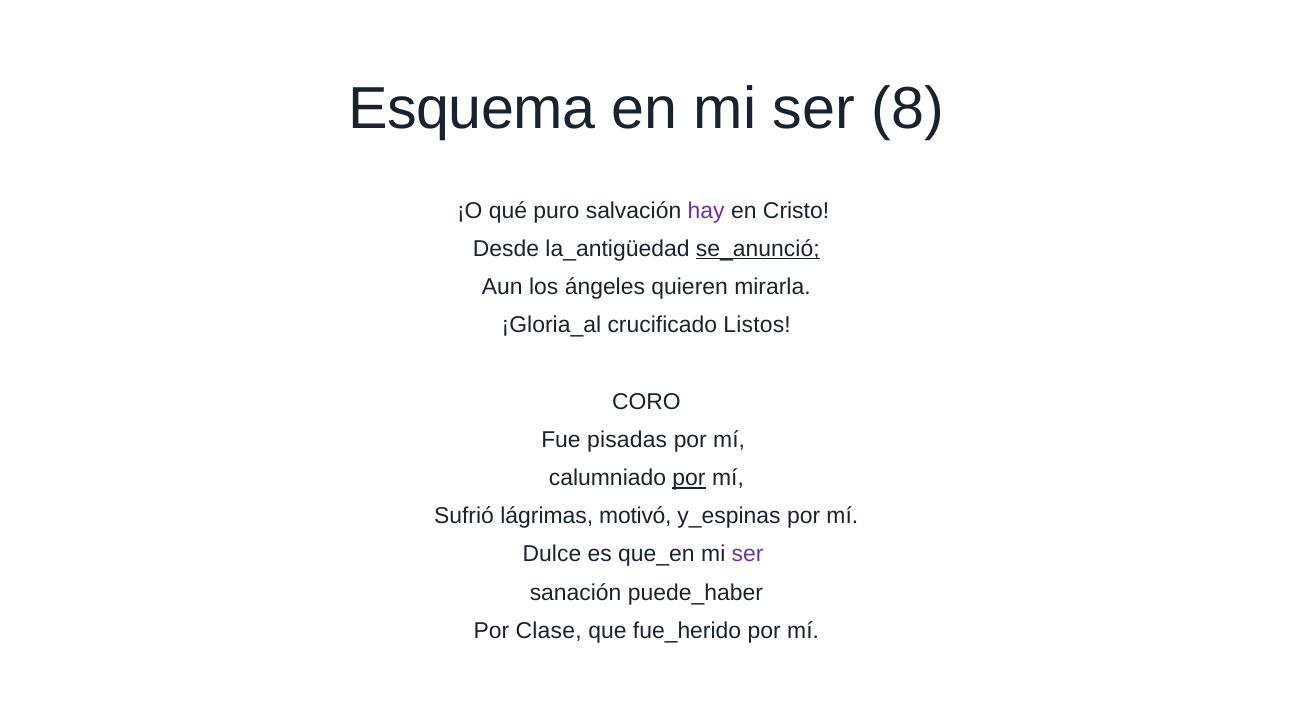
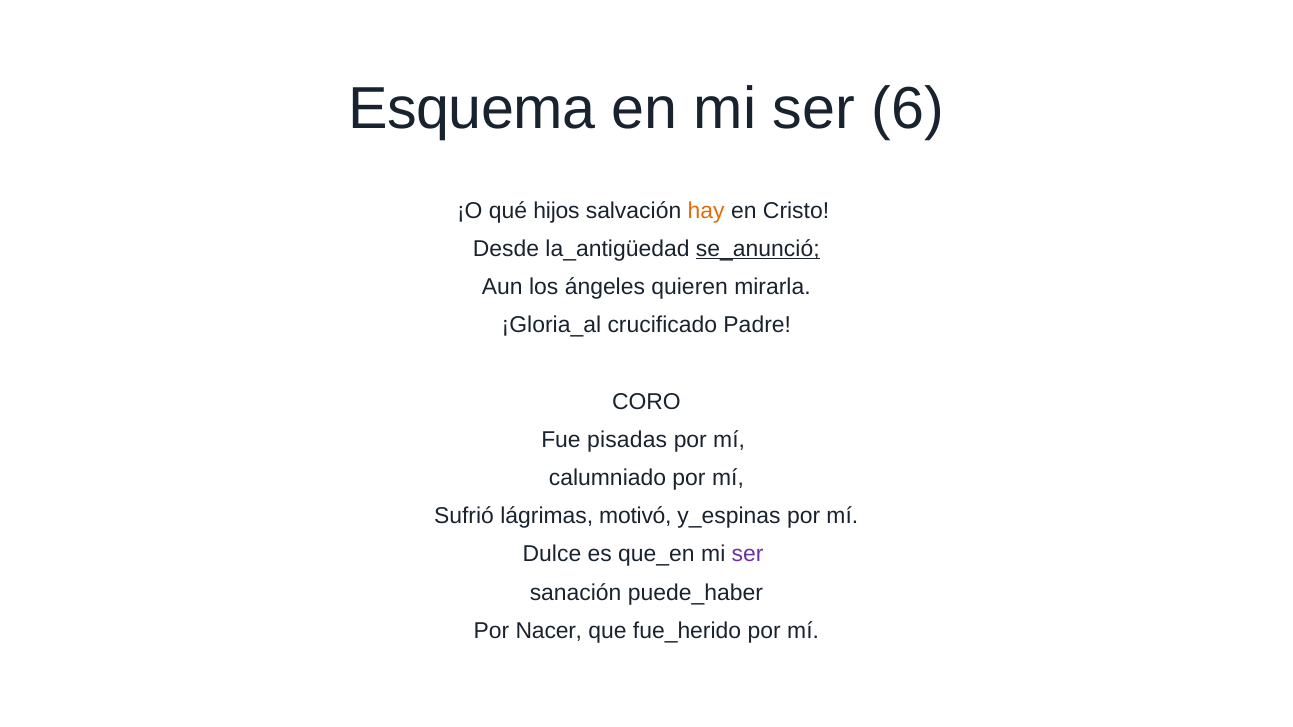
8: 8 -> 6
puro: puro -> hijos
hay colour: purple -> orange
Listos: Listos -> Padre
por at (689, 478) underline: present -> none
Clase: Clase -> Nacer
